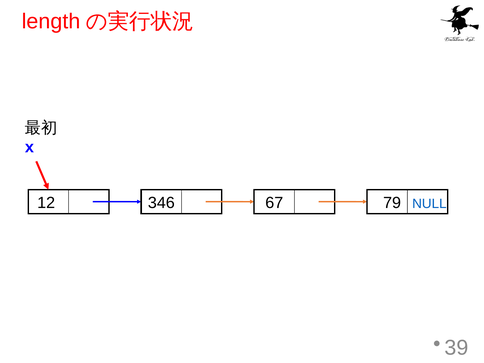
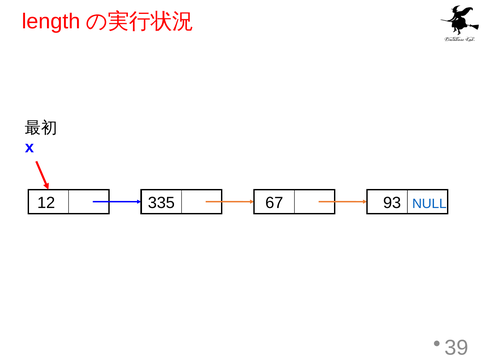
346: 346 -> 335
79: 79 -> 93
